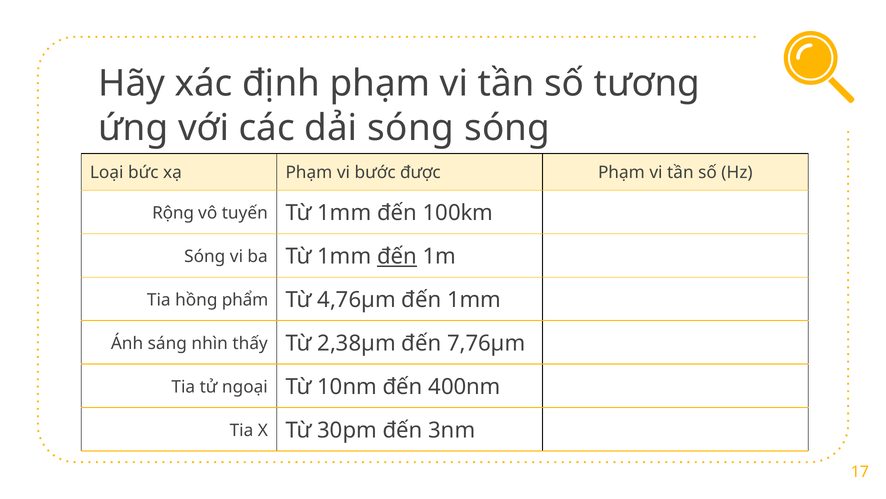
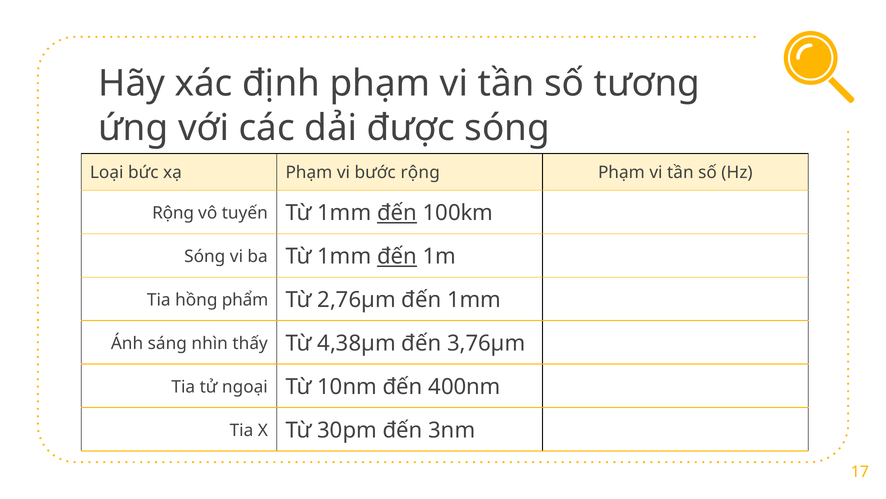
dải sóng: sóng -> được
bước được: được -> rộng
đến at (397, 213) underline: none -> present
4,76µm: 4,76µm -> 2,76µm
2,38µm: 2,38µm -> 4,38µm
7,76µm: 7,76µm -> 3,76µm
